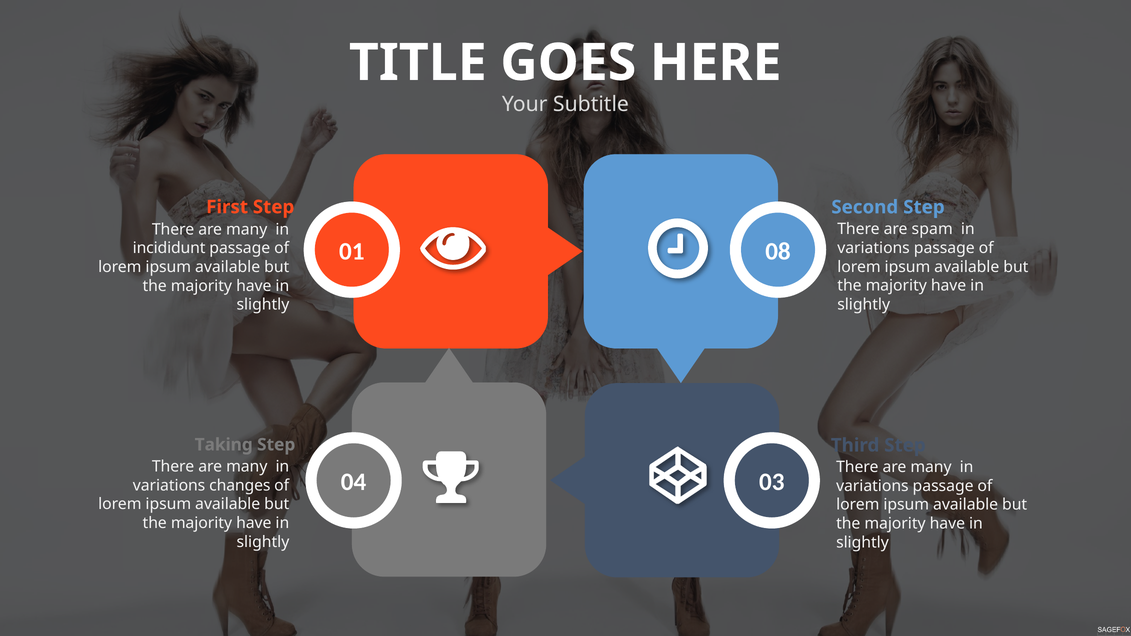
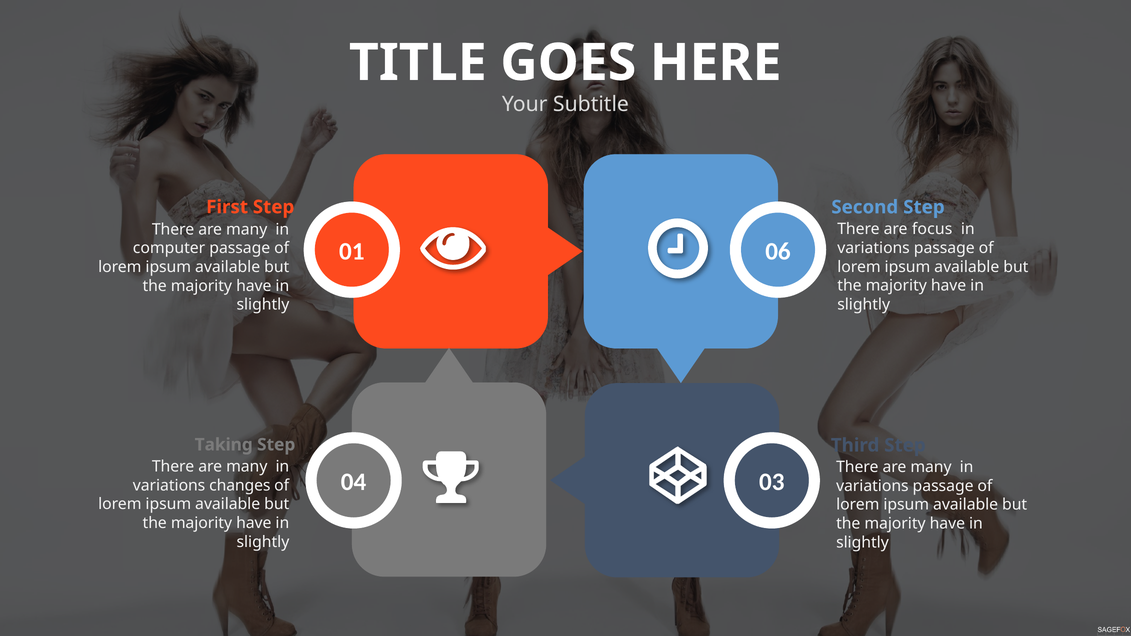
spam: spam -> focus
08: 08 -> 06
incididunt: incididunt -> computer
